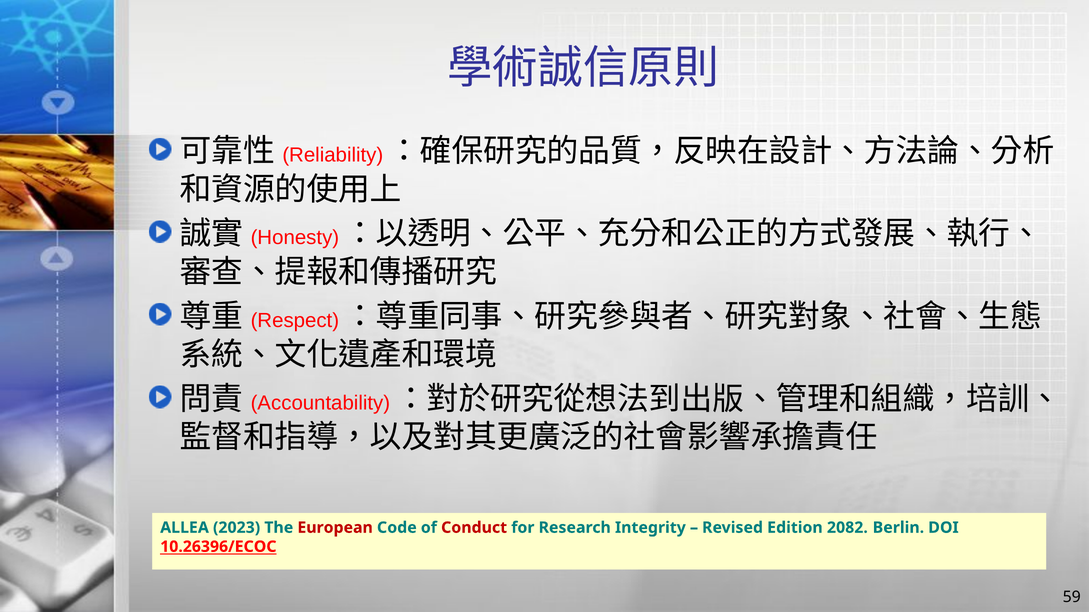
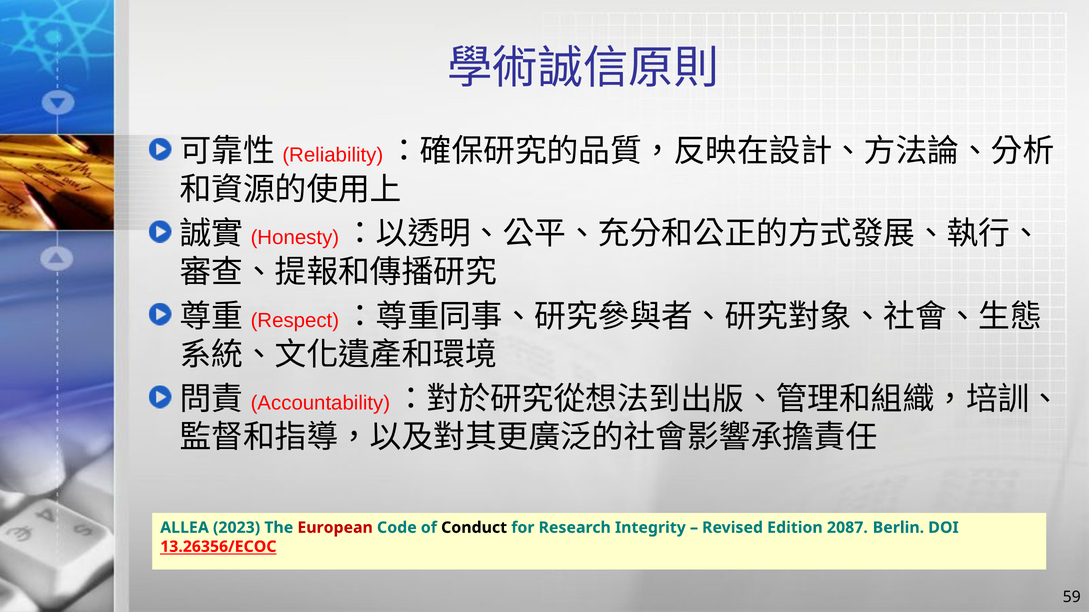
Conduct colour: red -> black
2082: 2082 -> 2087
10.26396/ECOC: 10.26396/ECOC -> 13.26356/ECOC
